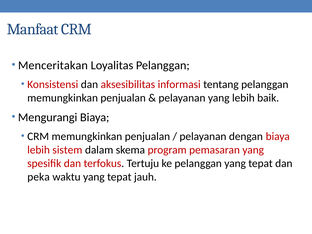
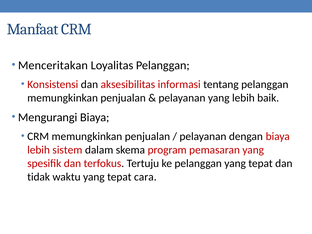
peka: peka -> tidak
jauh: jauh -> cara
